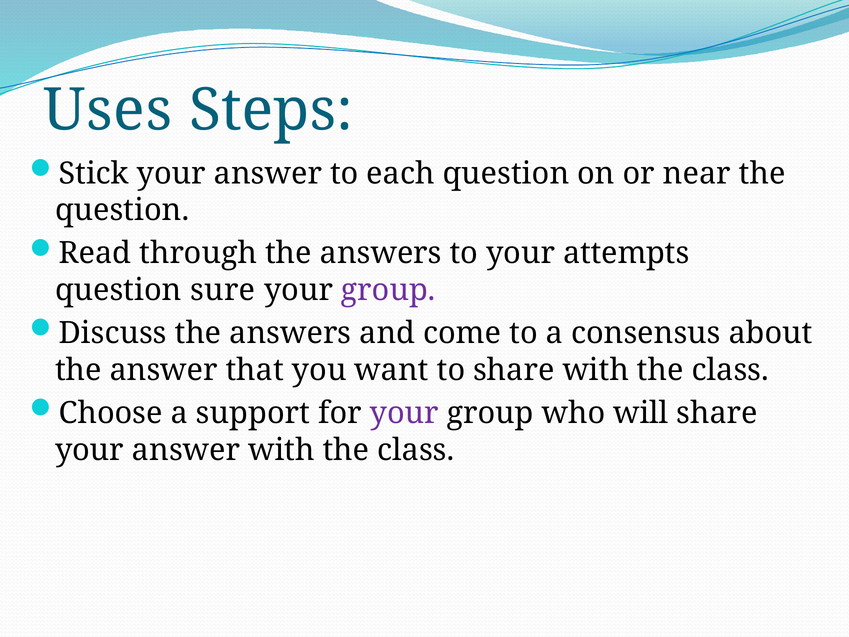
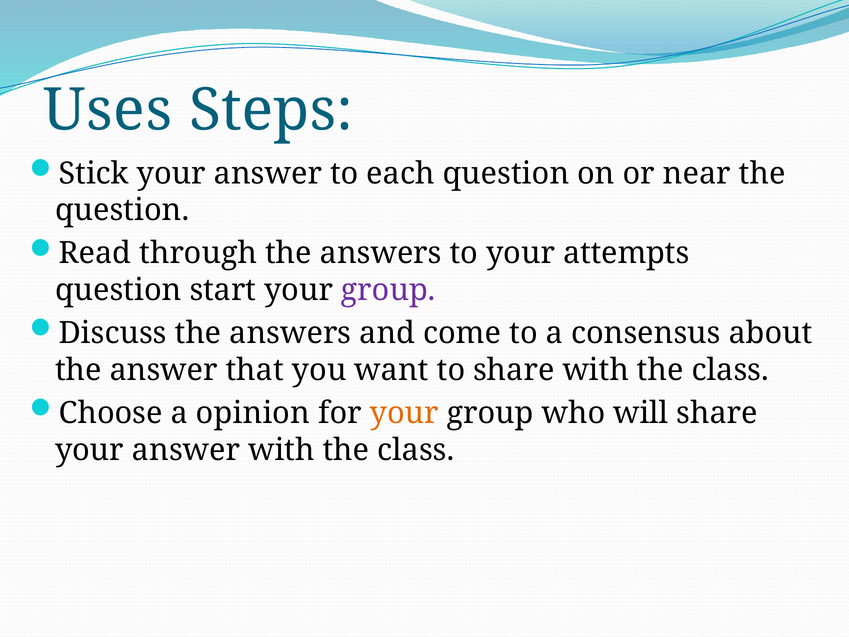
sure: sure -> start
support: support -> opinion
your at (404, 413) colour: purple -> orange
